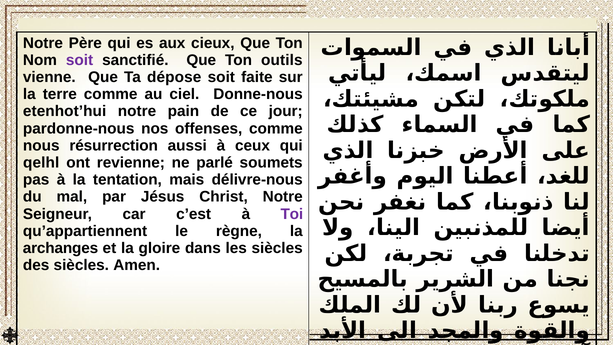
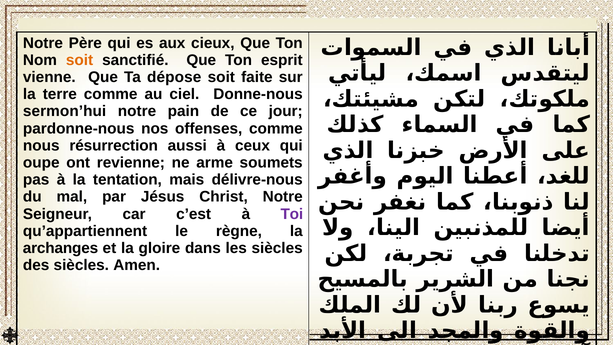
soit at (80, 60) colour: purple -> orange
outils: outils -> esprit
etenhot’hui: etenhot’hui -> sermon’hui
qelhl: qelhl -> oupe
parlé: parlé -> arme
